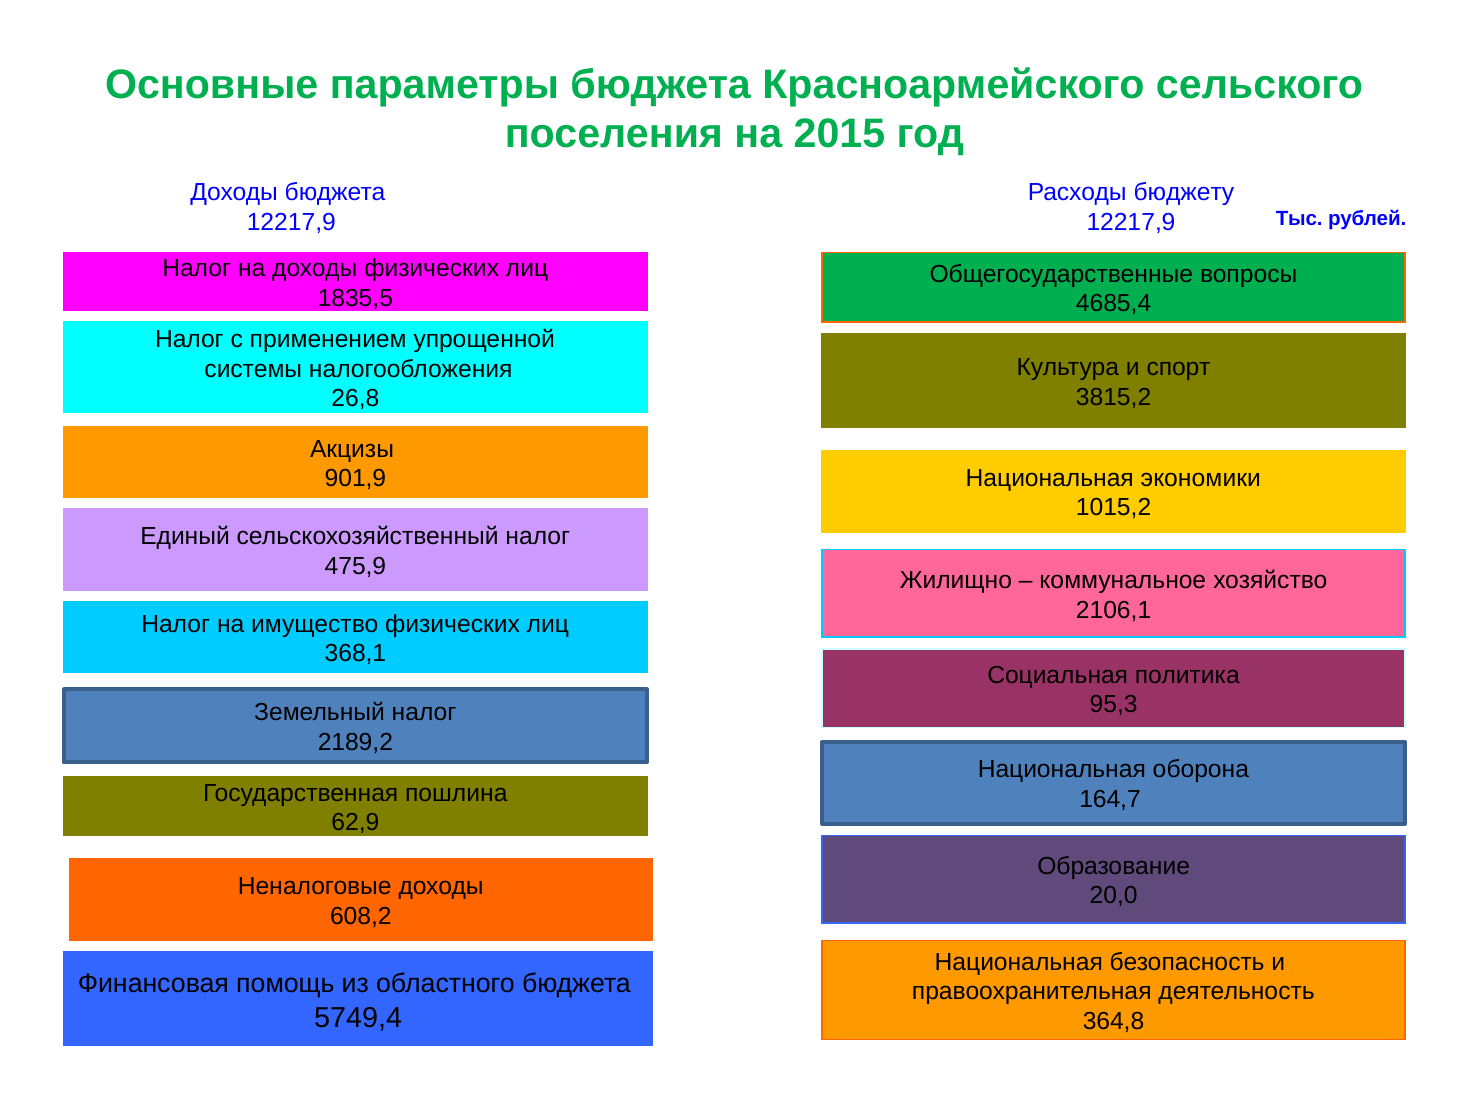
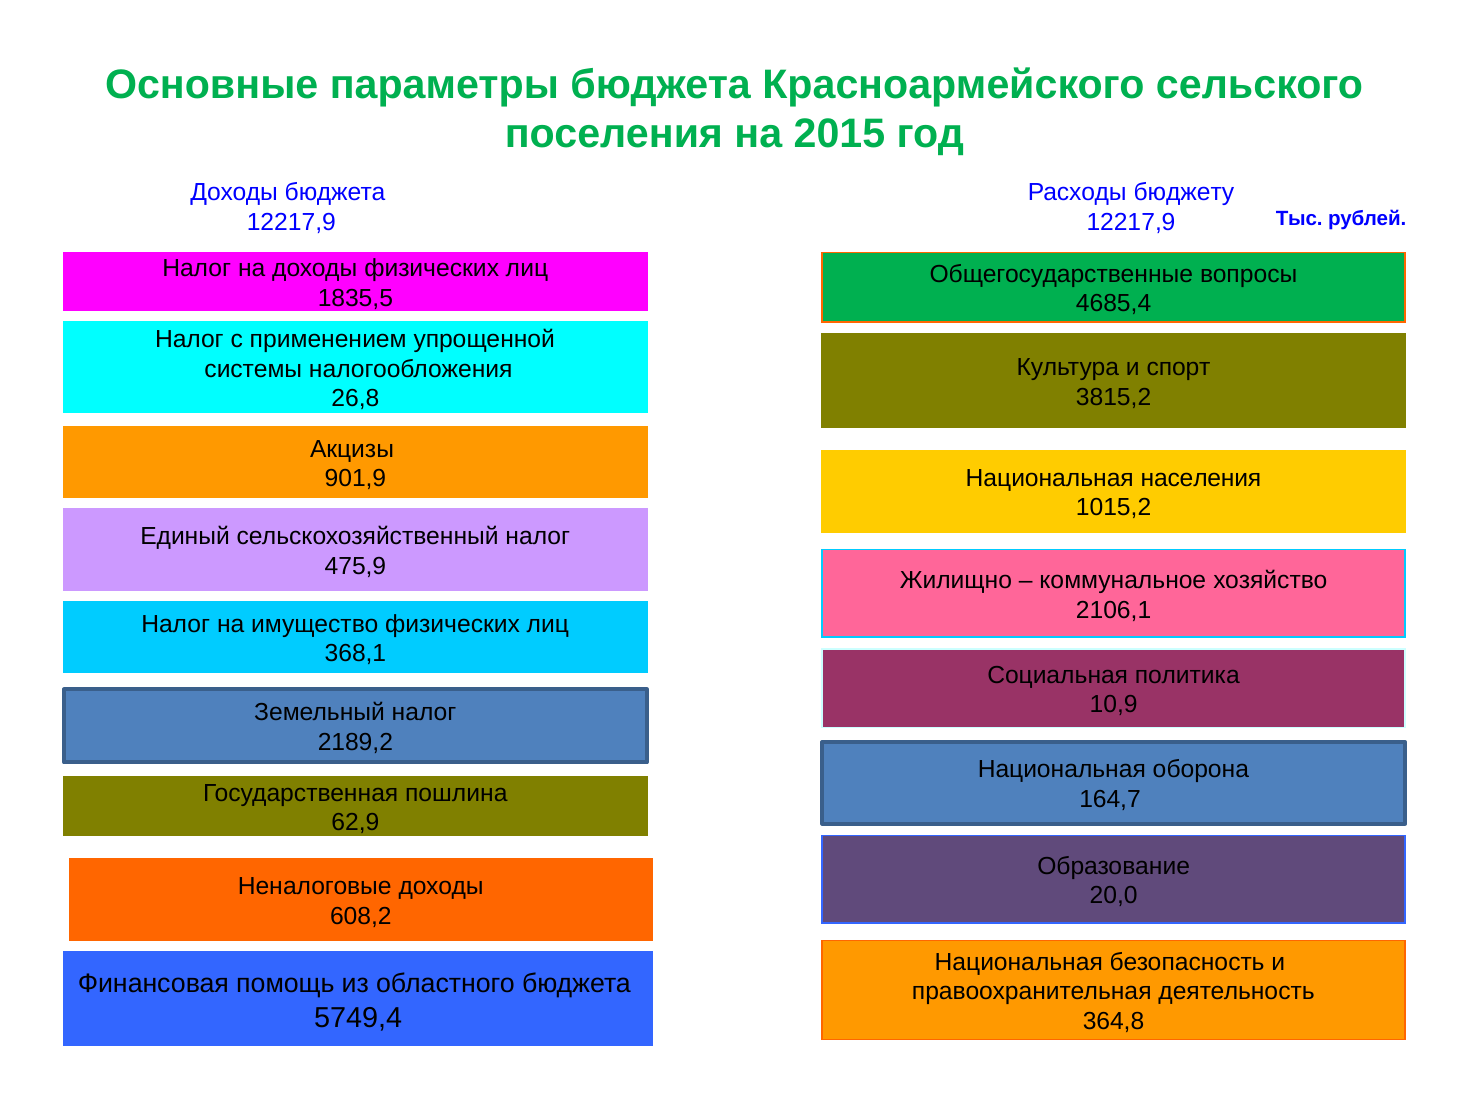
экономики: экономики -> населения
95,3: 95,3 -> 10,9
